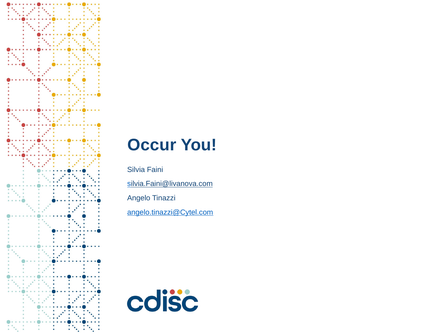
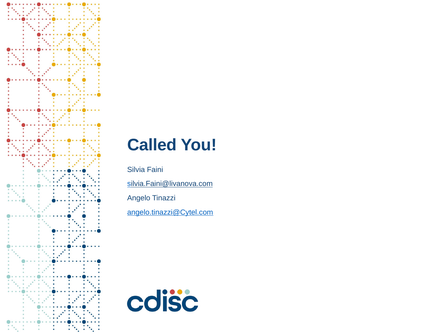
Occur: Occur -> Called
